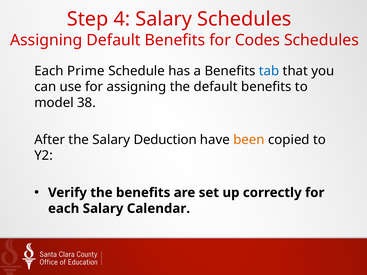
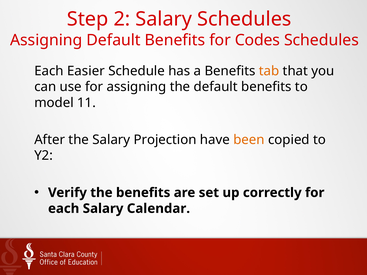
4: 4 -> 2
Prime: Prime -> Easier
tab colour: blue -> orange
38: 38 -> 11
Deduction: Deduction -> Projection
